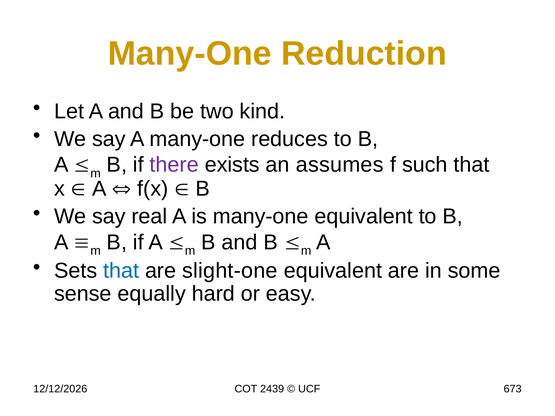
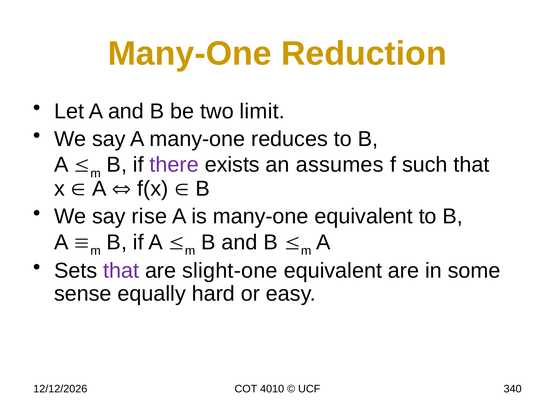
kind: kind -> limit
real: real -> rise
that at (121, 271) colour: blue -> purple
2439: 2439 -> 4010
673: 673 -> 340
